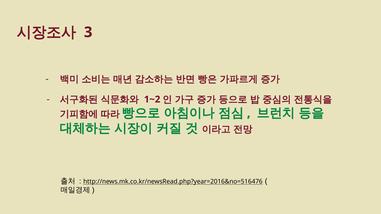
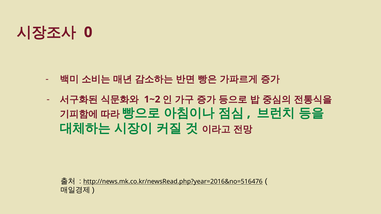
3: 3 -> 0
